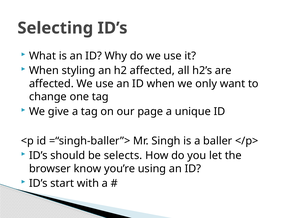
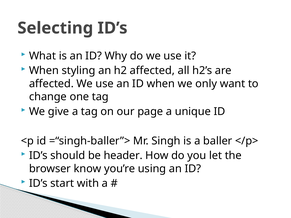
selects: selects -> header
